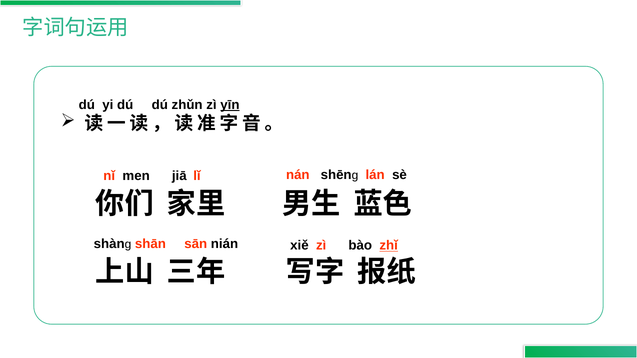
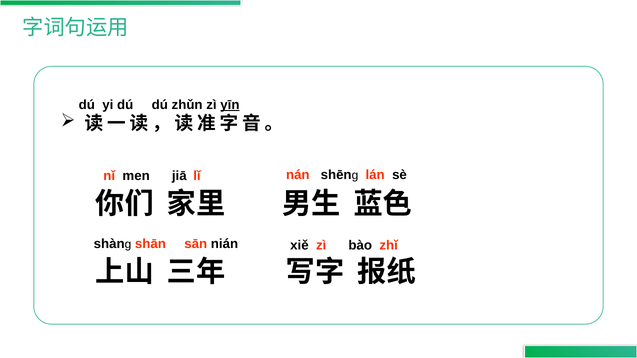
zhǐ underline: present -> none
